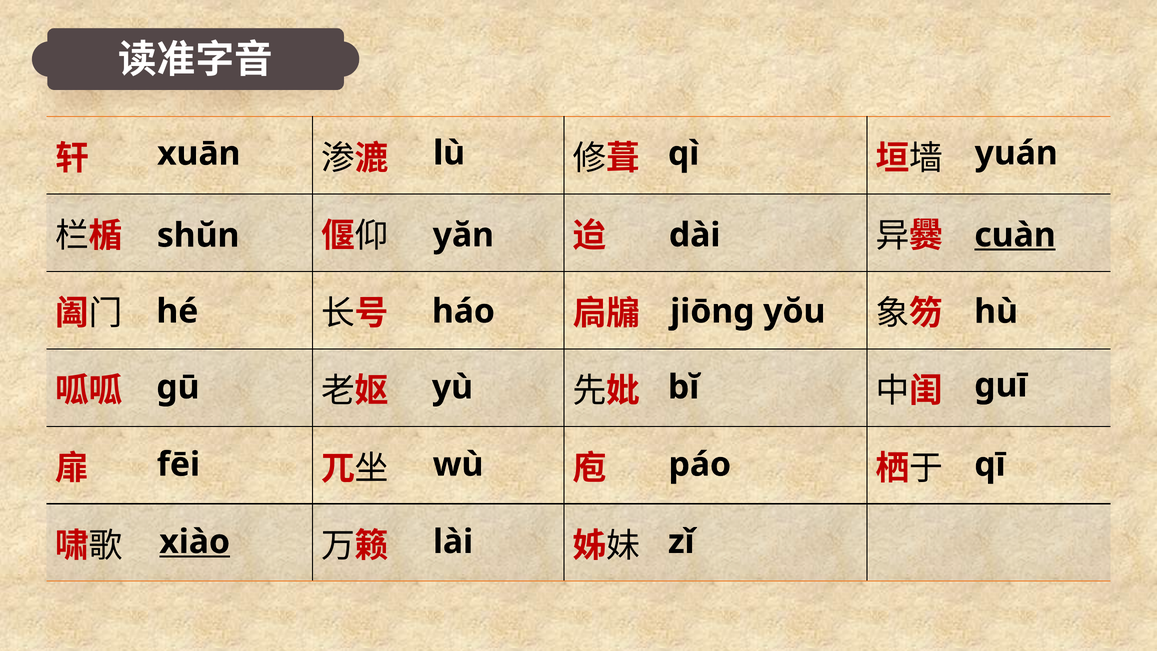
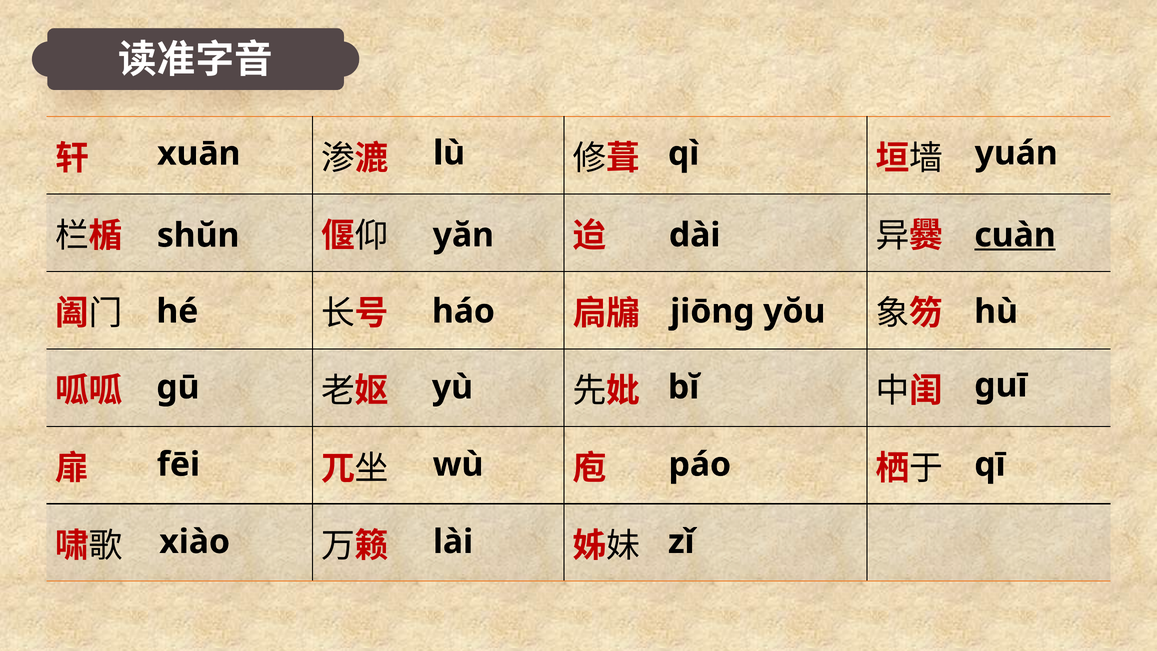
xiào underline: present -> none
